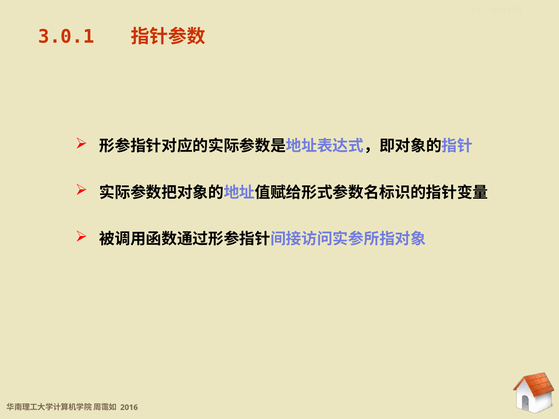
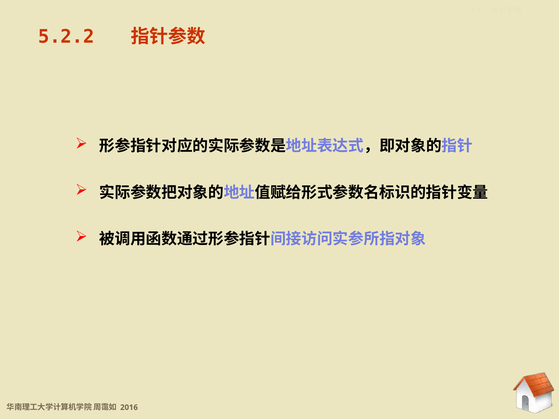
3.0.1: 3.0.1 -> 5.2.2
